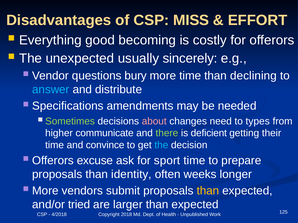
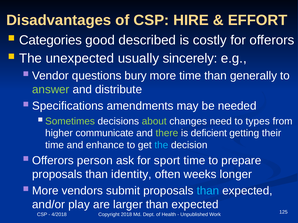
MISS: MISS -> HIRE
Everything: Everything -> Categories
becoming: becoming -> described
declining: declining -> generally
answer colour: light blue -> light green
about colour: pink -> light green
convince: convince -> enhance
excuse: excuse -> person
than at (208, 191) colour: yellow -> light blue
tried: tried -> play
